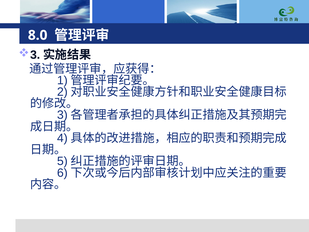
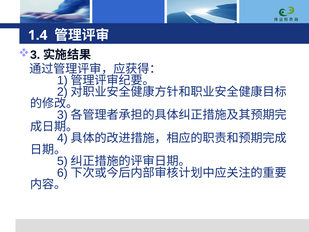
8.0: 8.0 -> 1.4
